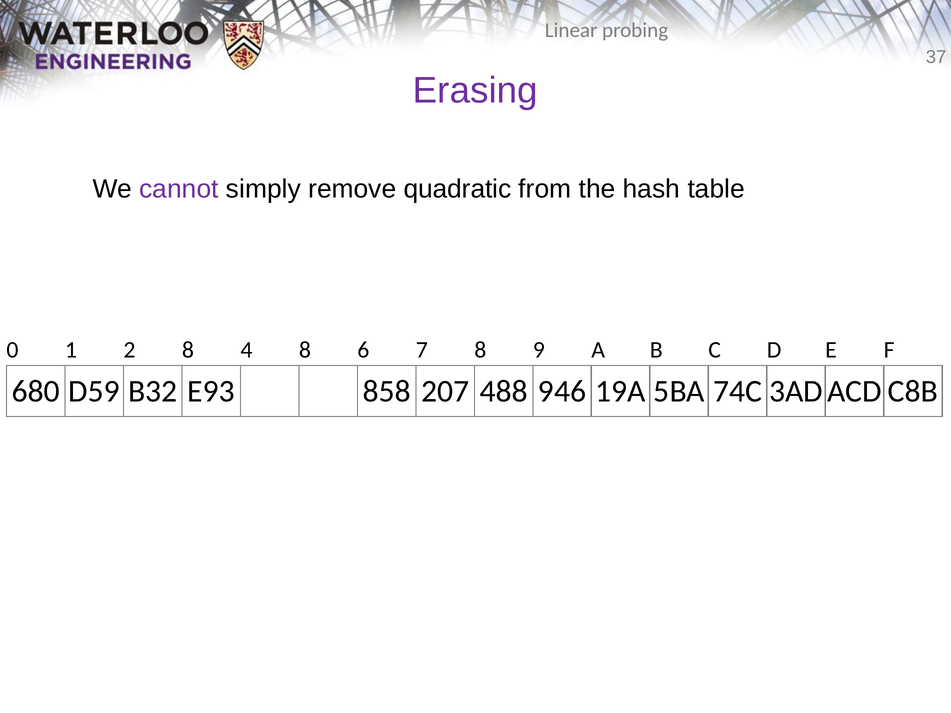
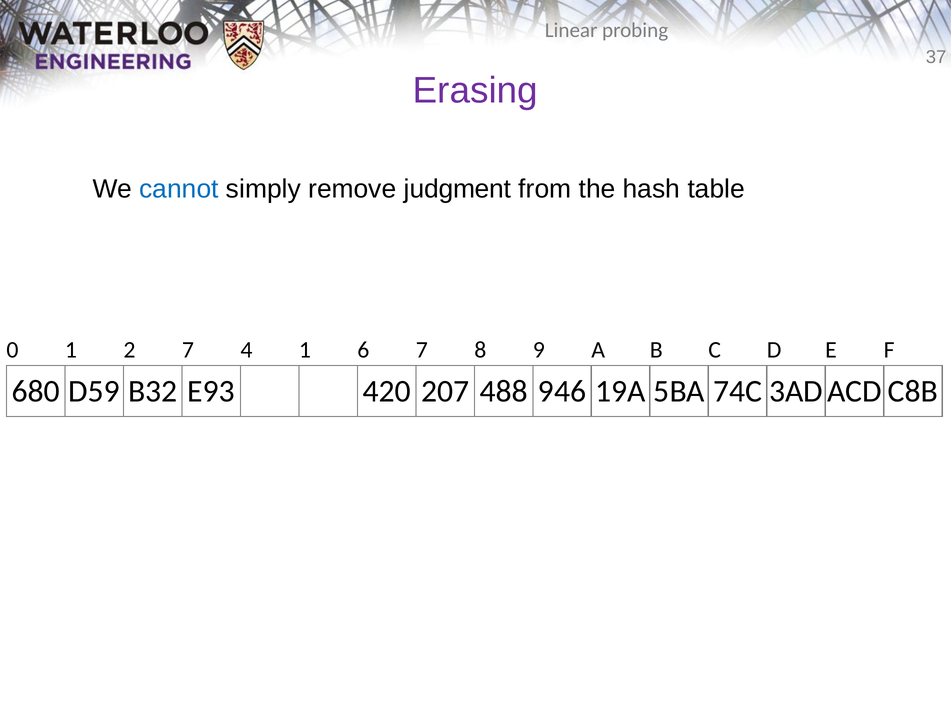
cannot colour: purple -> blue
quadratic: quadratic -> judgment
2 8: 8 -> 7
4 8: 8 -> 1
858: 858 -> 420
